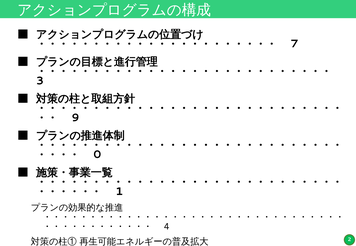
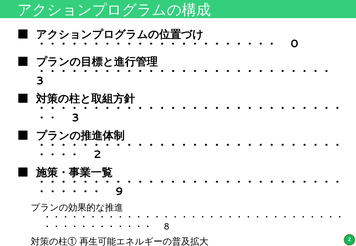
7 at (295, 44): 7 -> 0
9 at (75, 118): 9 -> 3
0 at (97, 155): 0 -> 2
1 at (119, 192): 1 -> 9
4 at (167, 227): 4 -> 8
